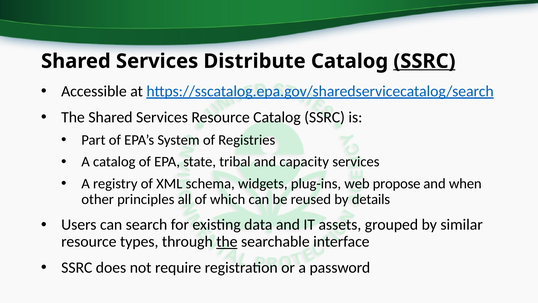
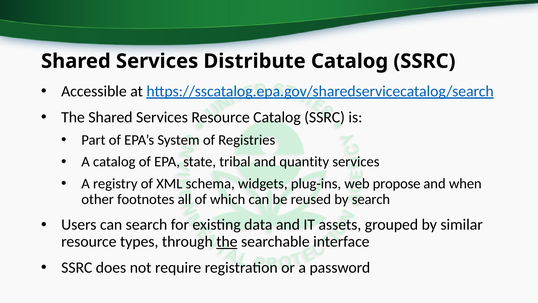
SSRC at (424, 61) underline: present -> none
capacity: capacity -> quantity
principles: principles -> footnotes
by details: details -> search
